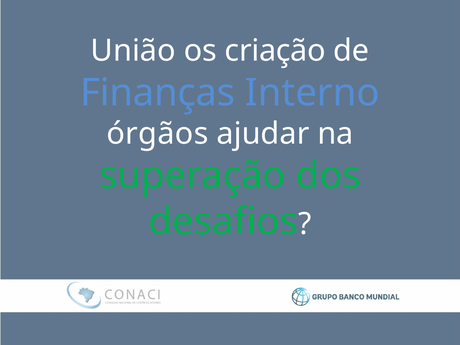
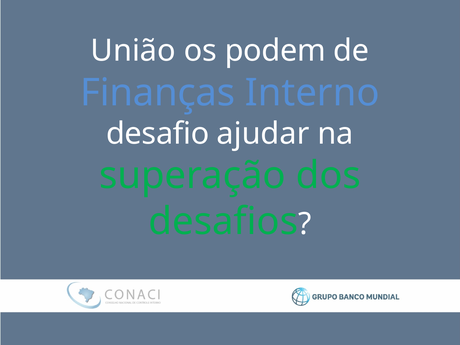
criação: criação -> podem
órgãos: órgãos -> desafio
